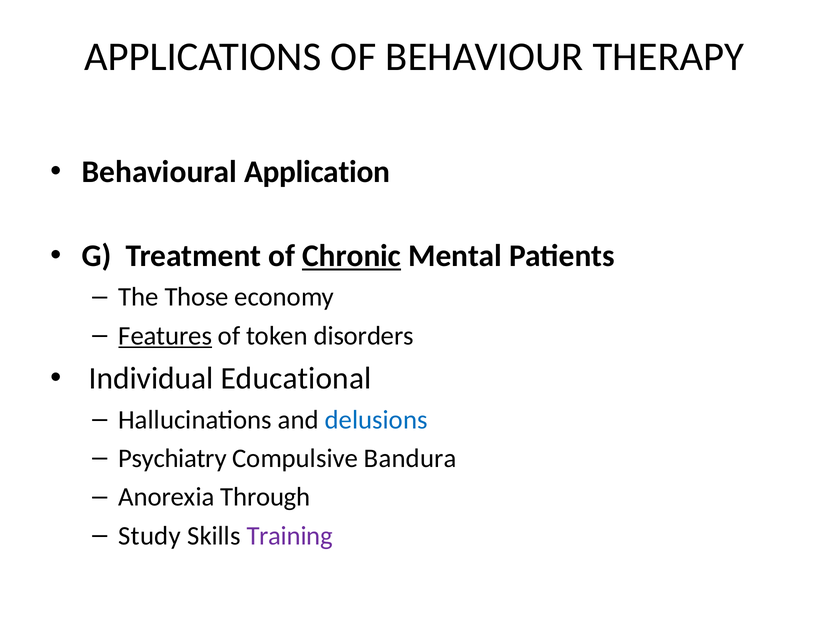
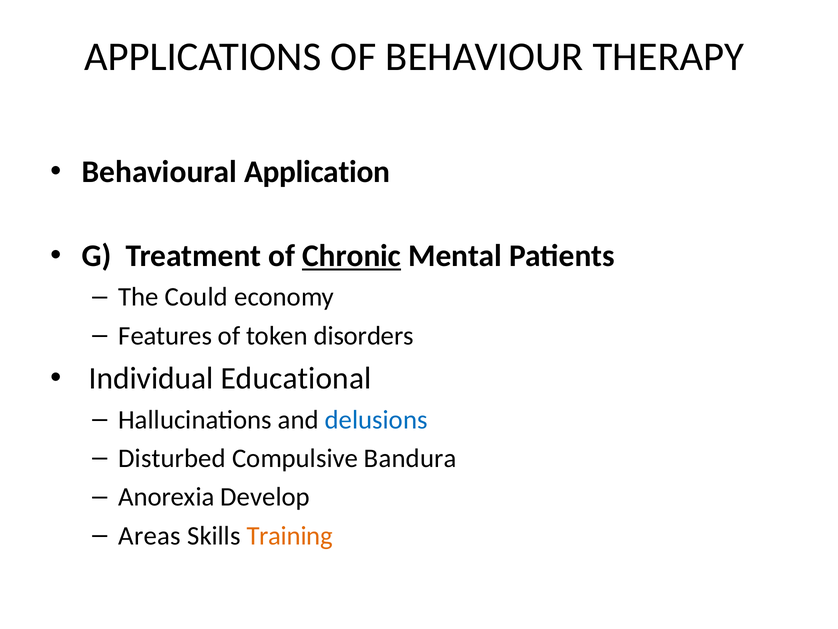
Those: Those -> Could
Features underline: present -> none
Psychiatry: Psychiatry -> Disturbed
Through: Through -> Develop
Study: Study -> Areas
Training colour: purple -> orange
